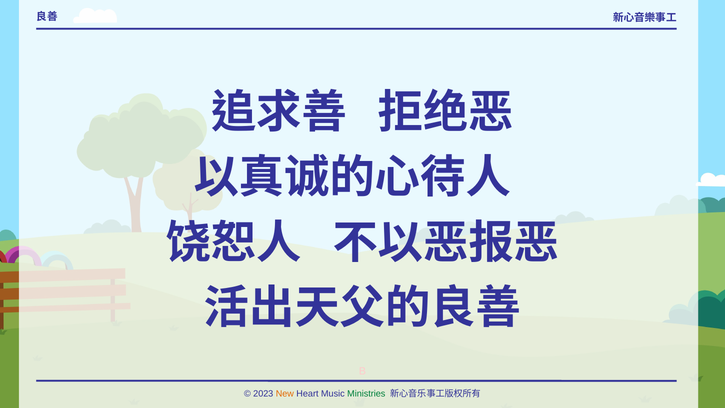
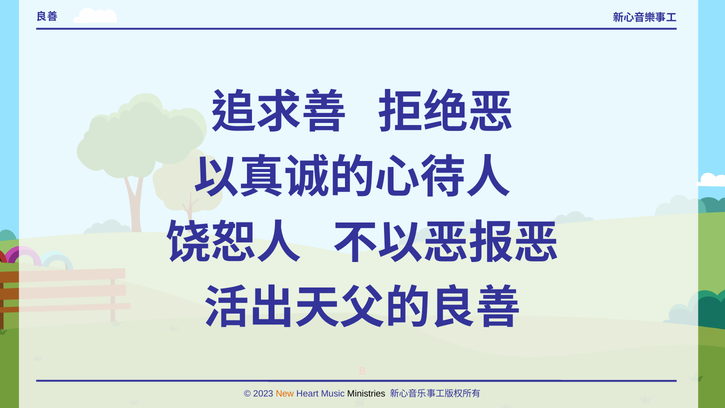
Ministries colour: green -> black
